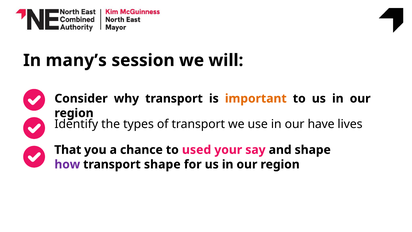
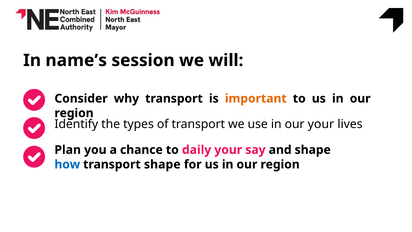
many’s: many’s -> name’s
our have: have -> your
That: That -> Plan
used: used -> daily
how colour: purple -> blue
